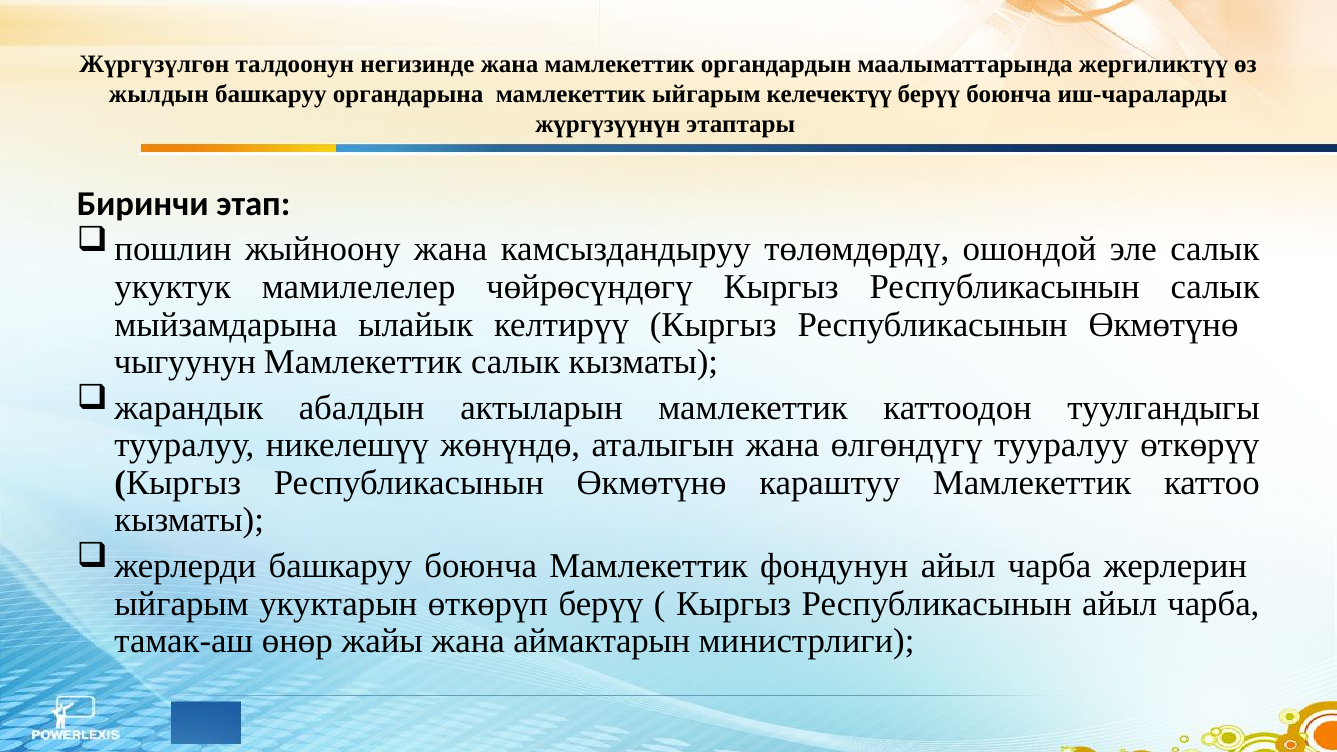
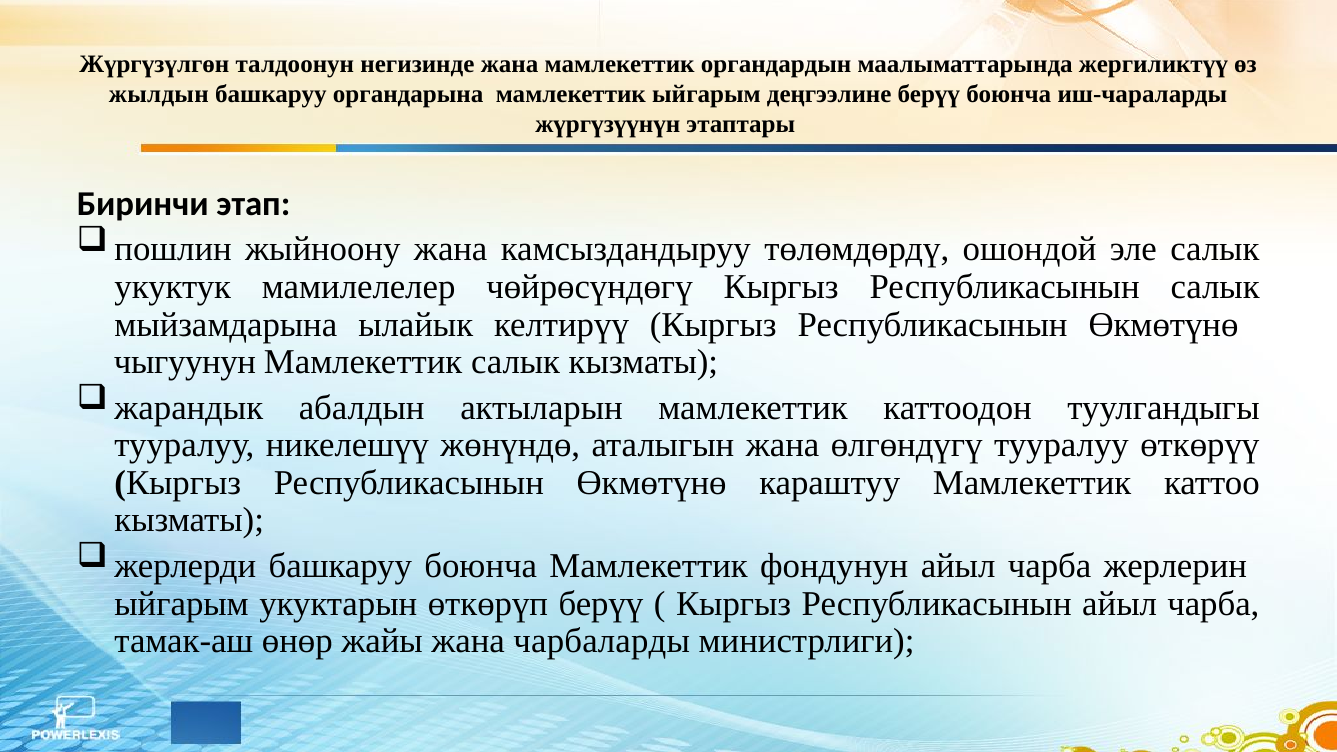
келечектүү: келечектүү -> деңгээлине
аймактарын: аймактарын -> чарбаларды
